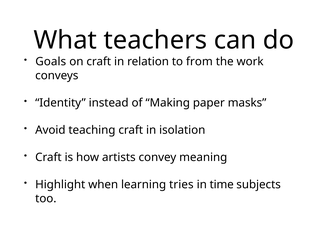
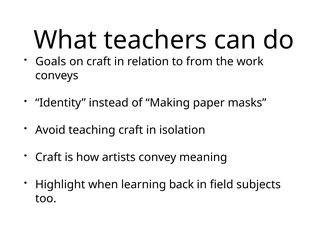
tries: tries -> back
time: time -> field
